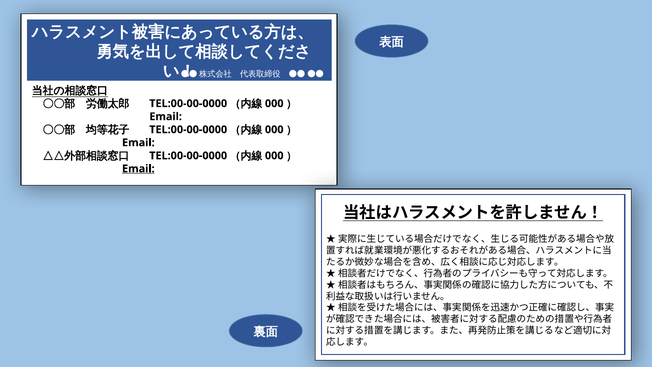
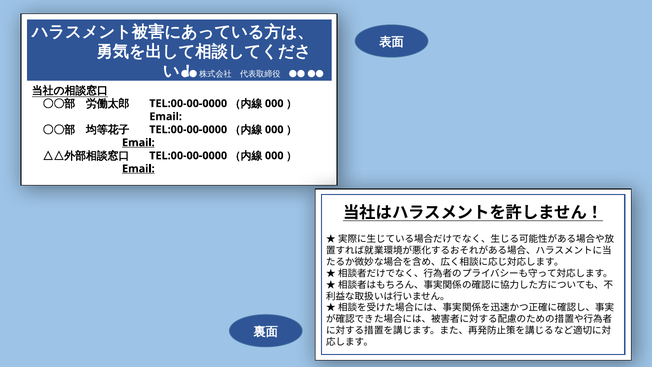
Email at (138, 143) underline: none -> present
